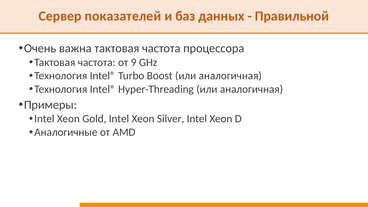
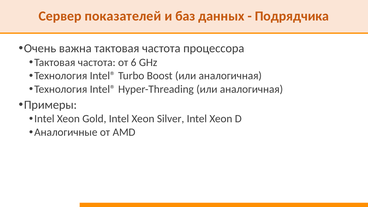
Правильной: Правильной -> Подрядчика
9: 9 -> 6
